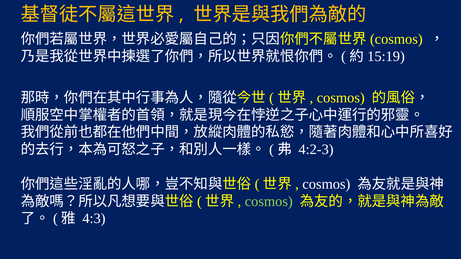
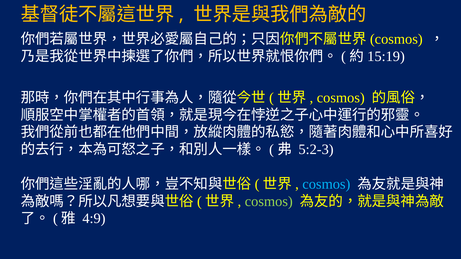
4:2-3: 4:2-3 -> 5:2-3
cosmos at (326, 184) colour: white -> light blue
4:3: 4:3 -> 4:9
